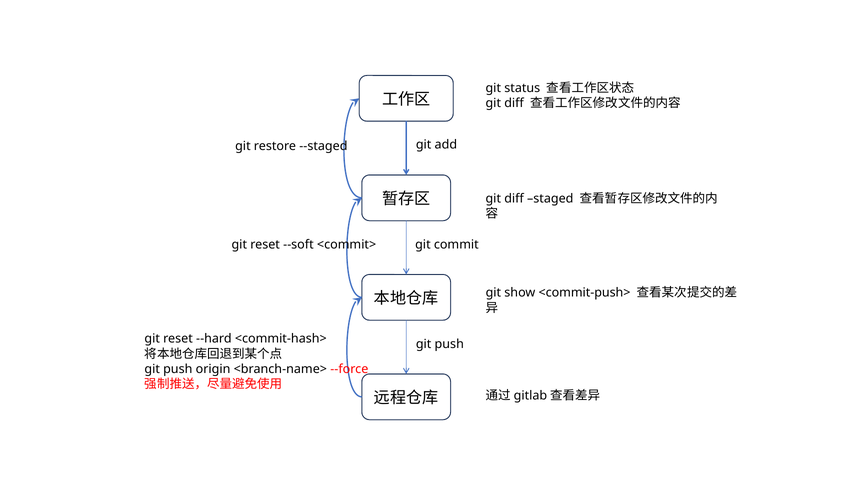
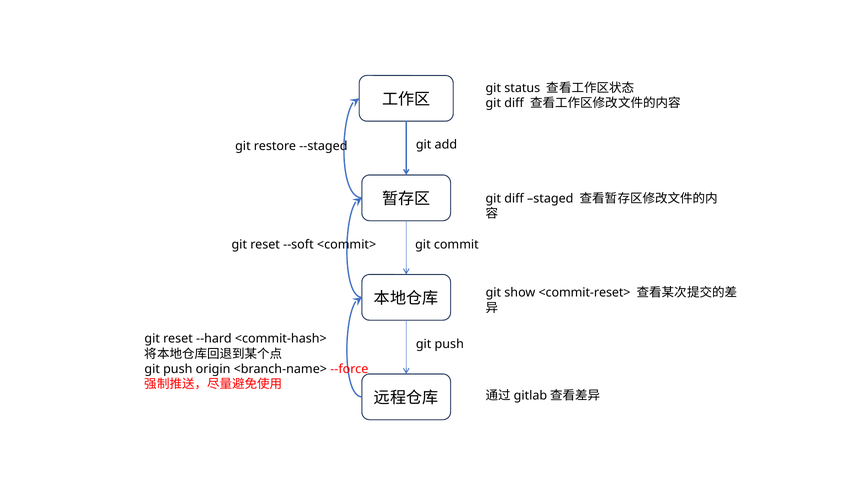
<commit-push>: <commit-push> -> <commit-reset>
